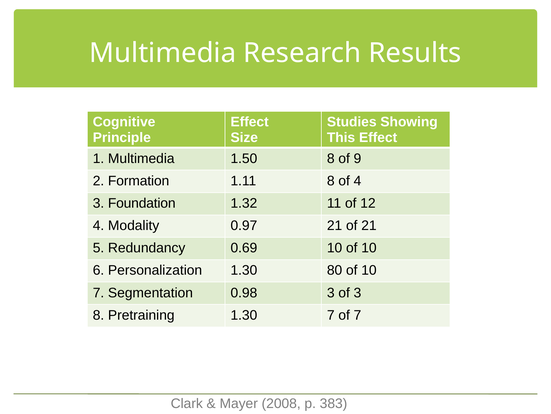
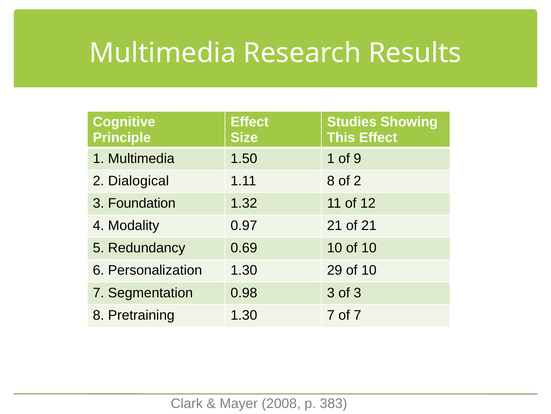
1.50 8: 8 -> 1
Formation: Formation -> Dialogical
of 4: 4 -> 2
80: 80 -> 29
